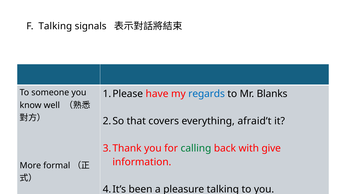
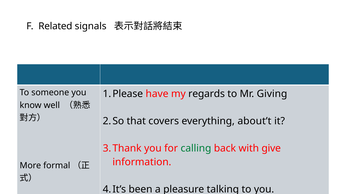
F Talking: Talking -> Related
regards colour: blue -> black
Blanks: Blanks -> Giving
afraid’t: afraid’t -> about’t
